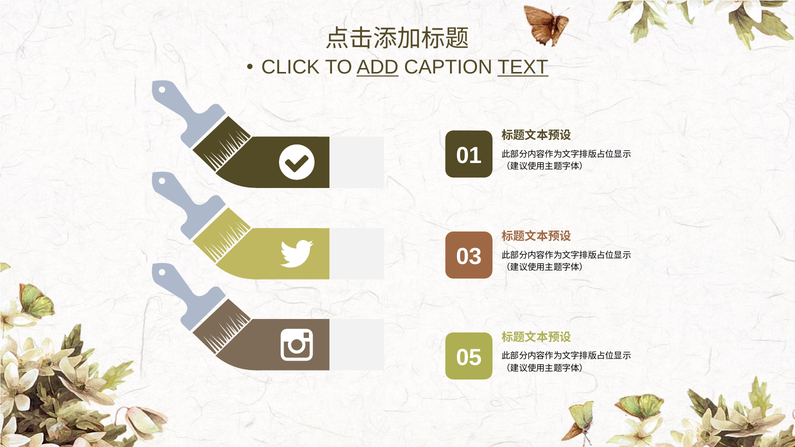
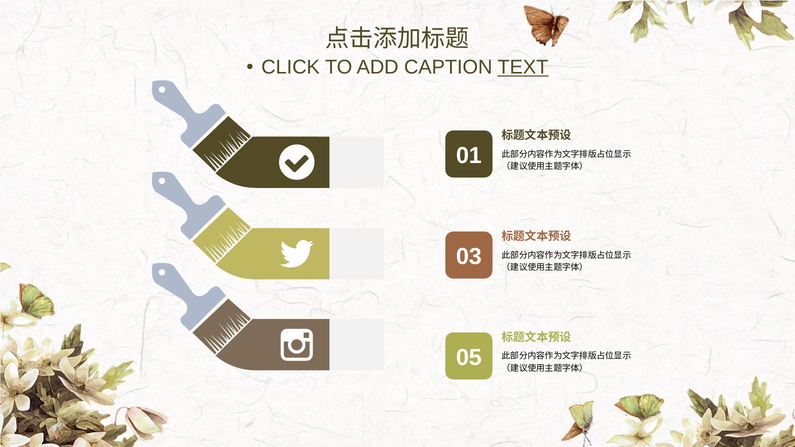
ADD underline: present -> none
